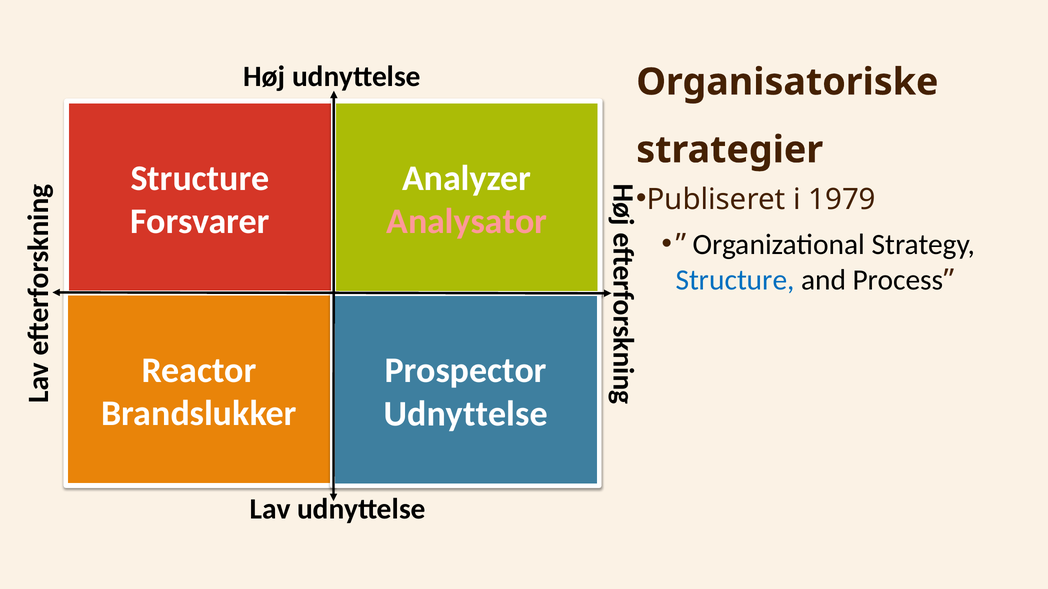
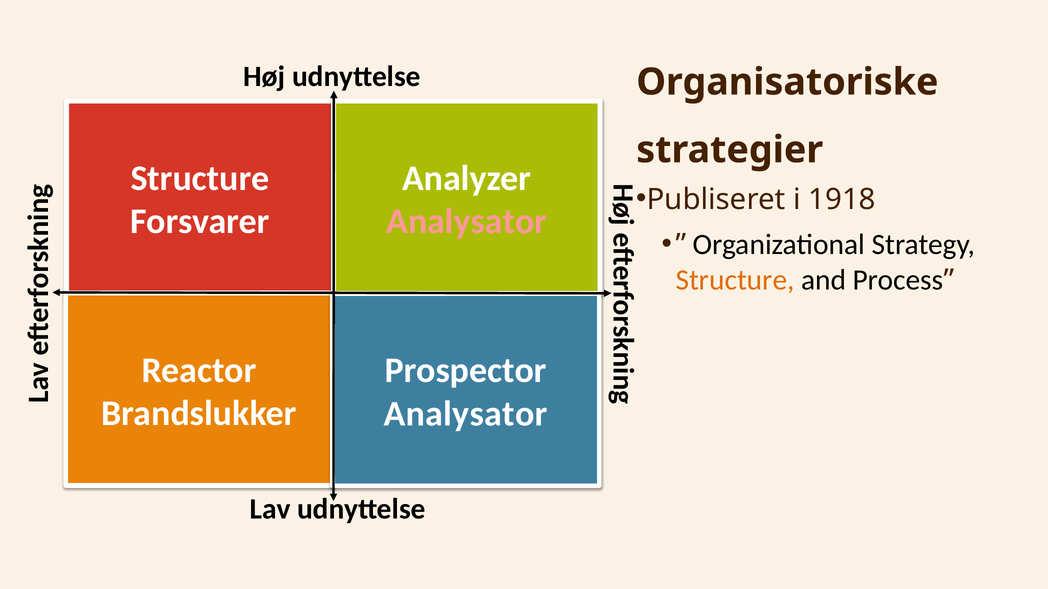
1979: 1979 -> 1918
Structure at (735, 280) colour: blue -> orange
Udnyttelse at (466, 414): Udnyttelse -> Analysator
